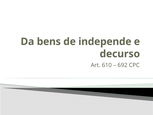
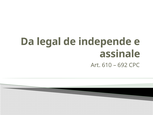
bens: bens -> legal
decurso: decurso -> assinale
